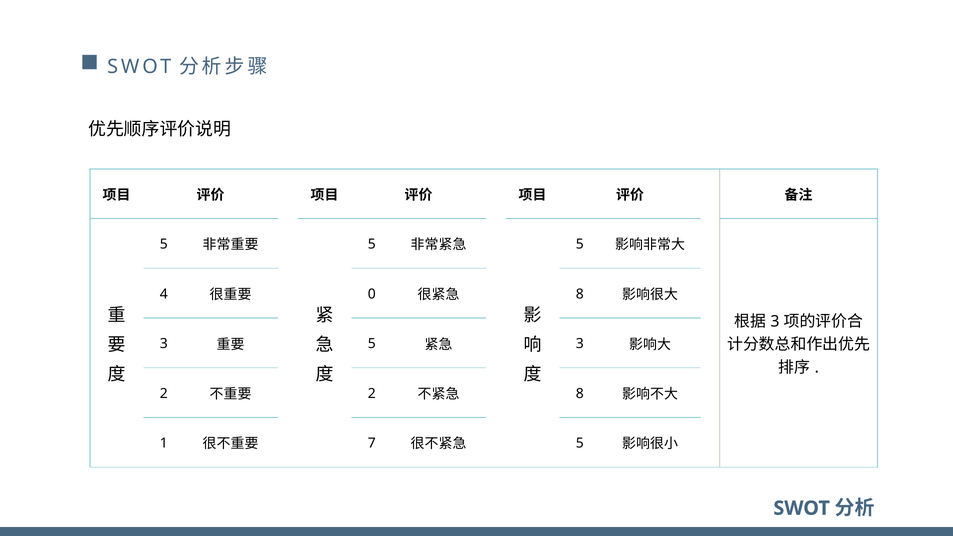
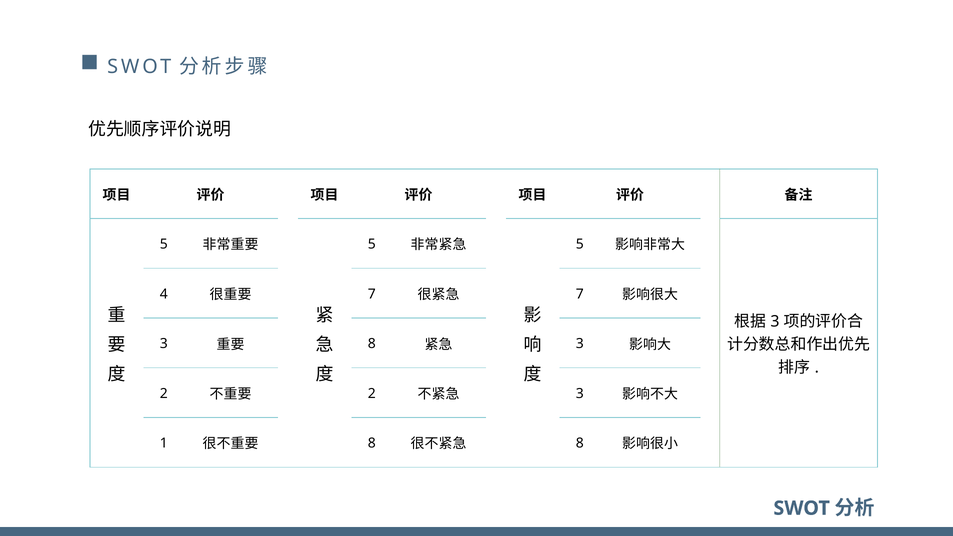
0 at (372, 294): 0 -> 7
8 at (580, 294): 8 -> 7
5 at (372, 344): 5 -> 8
8 at (580, 394): 8 -> 3
7 at (372, 443): 7 -> 8
5 at (580, 443): 5 -> 8
